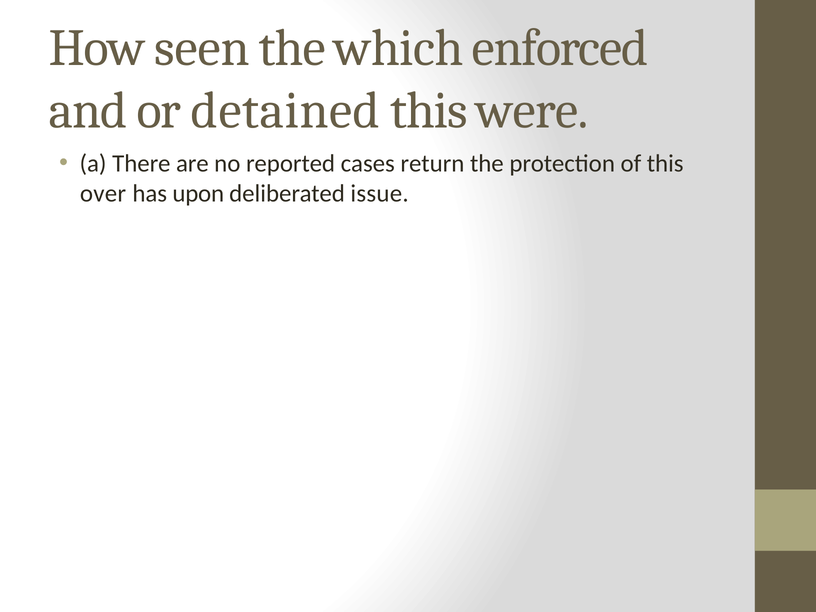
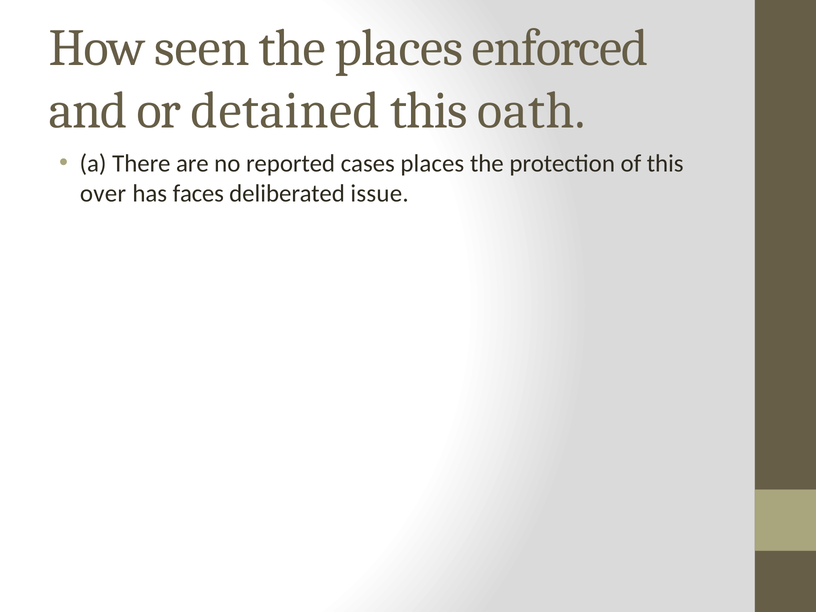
the which: which -> places
were: were -> oath
cases return: return -> places
upon: upon -> faces
